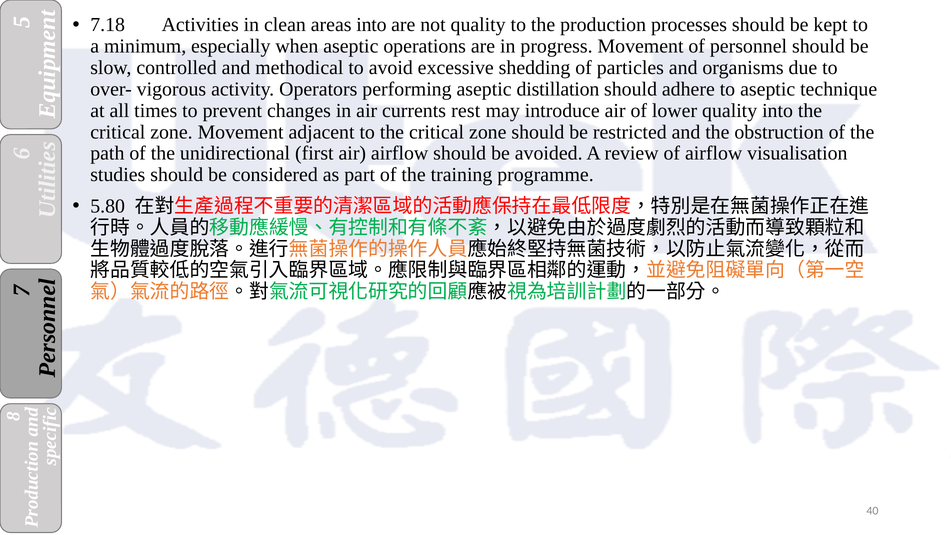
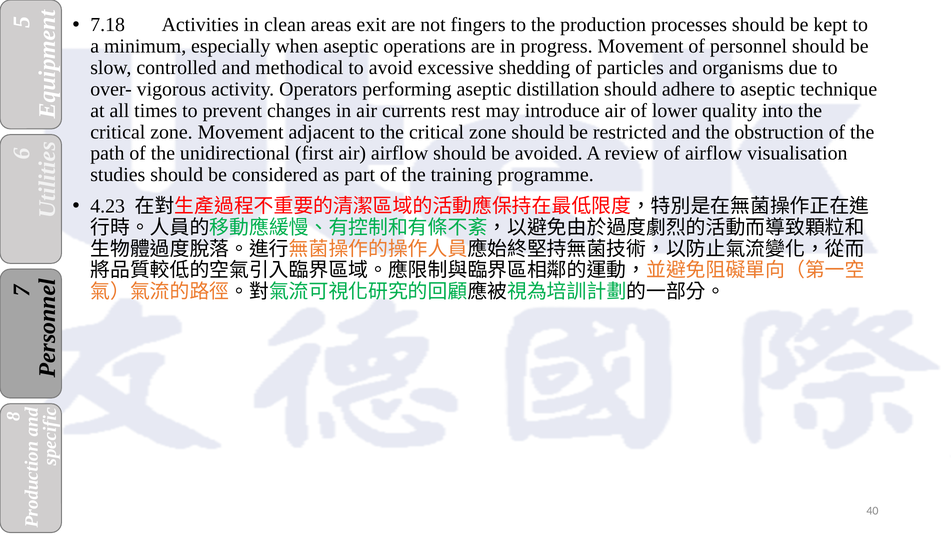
areas into: into -> exit
not quality: quality -> fingers
5.80: 5.80 -> 4.23
